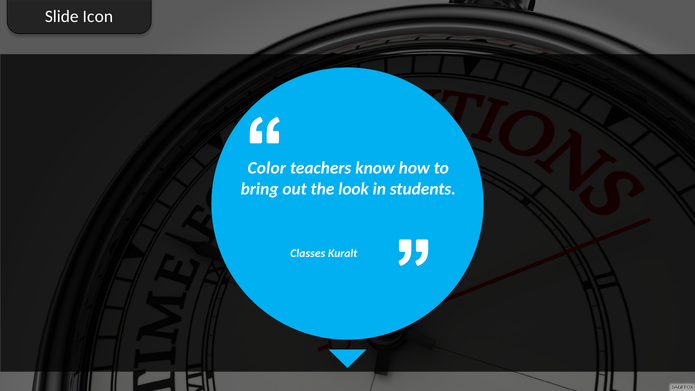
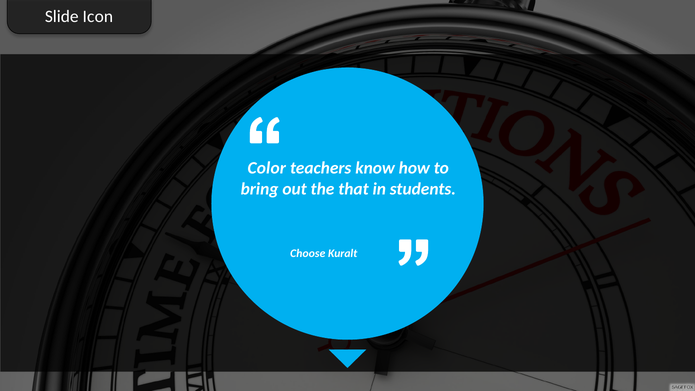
look: look -> that
Classes: Classes -> Choose
